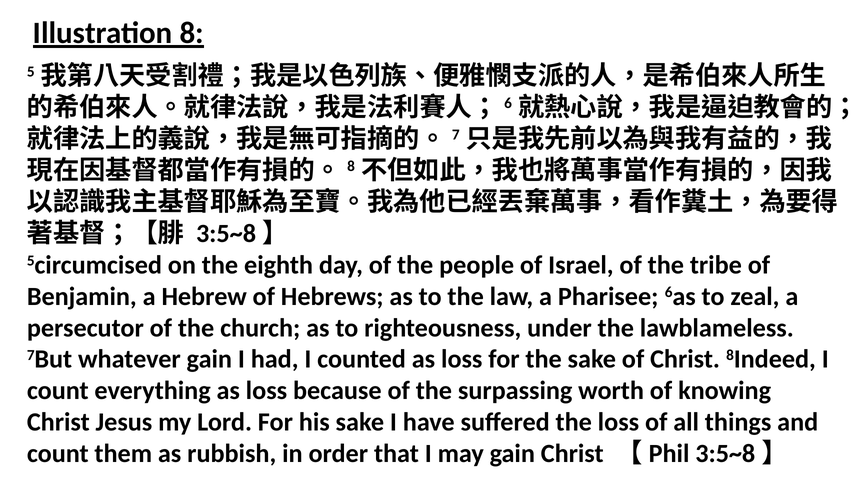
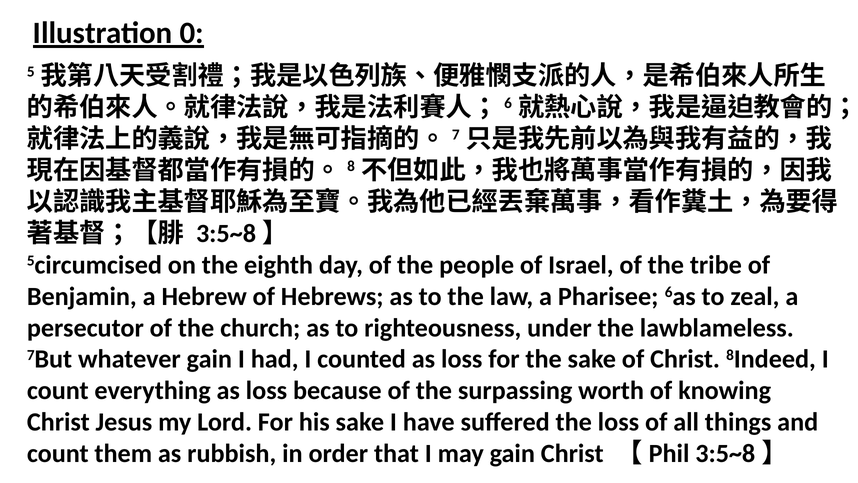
8: 8 -> 0
